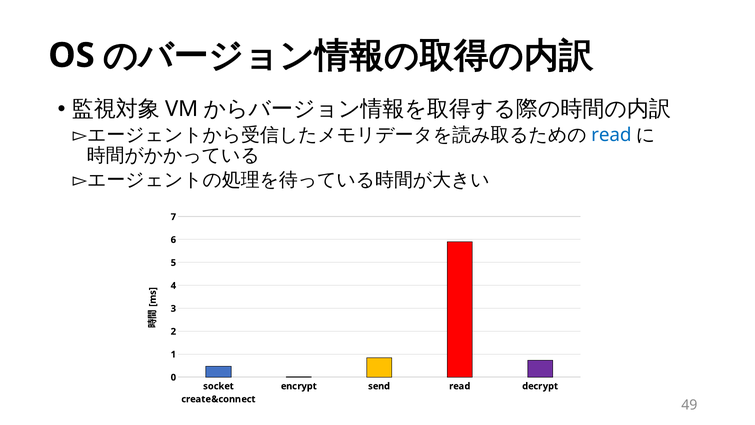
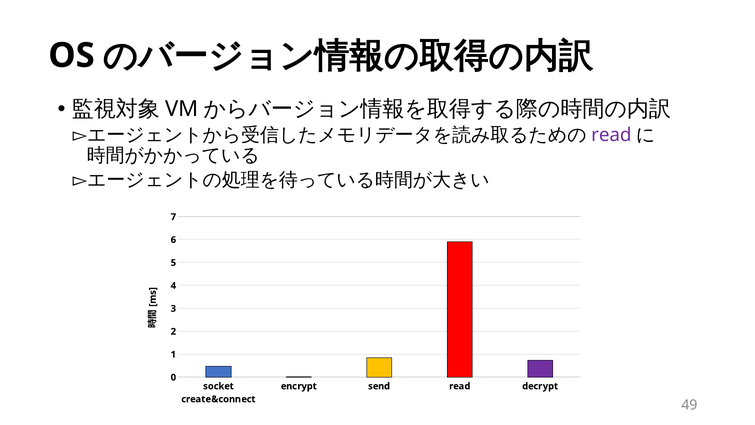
read at (611, 135) colour: blue -> purple
